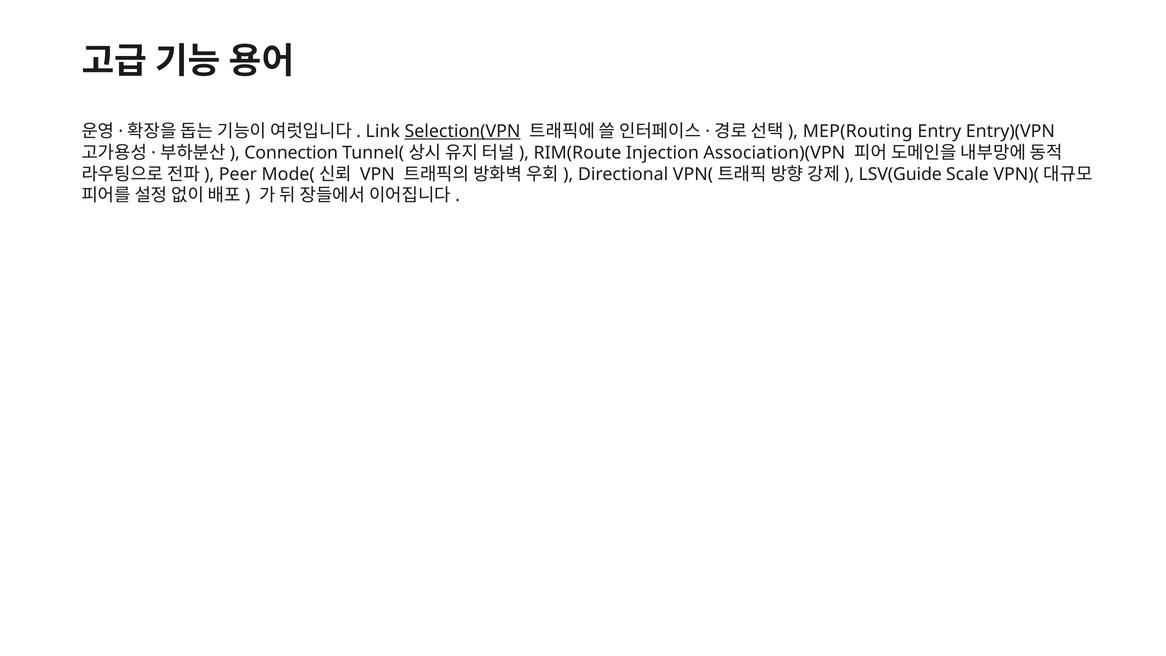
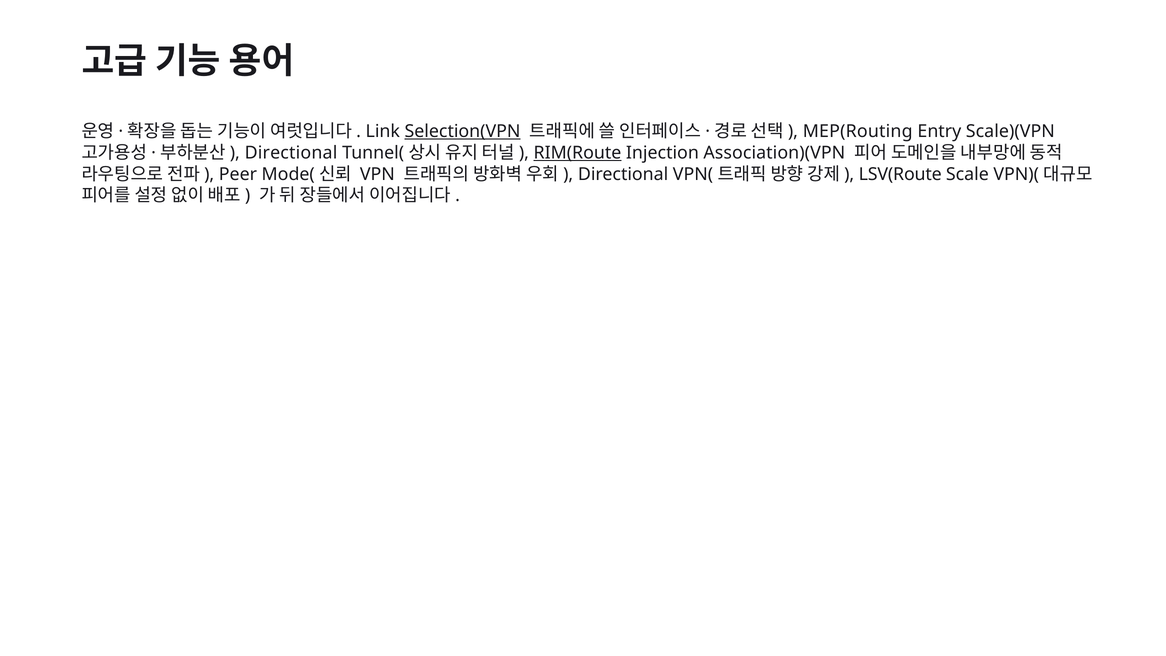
Entry)(VPN: Entry)(VPN -> Scale)(VPN
Connection at (291, 153): Connection -> Directional
RIM(Route underline: none -> present
LSV(Guide: LSV(Guide -> LSV(Route
